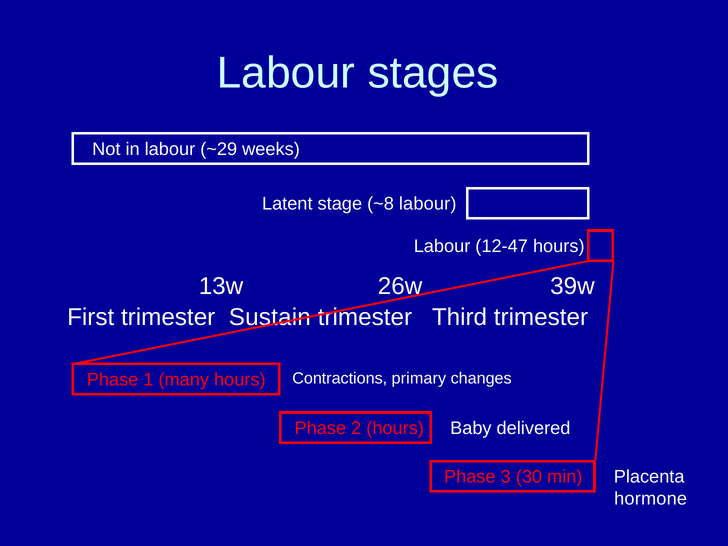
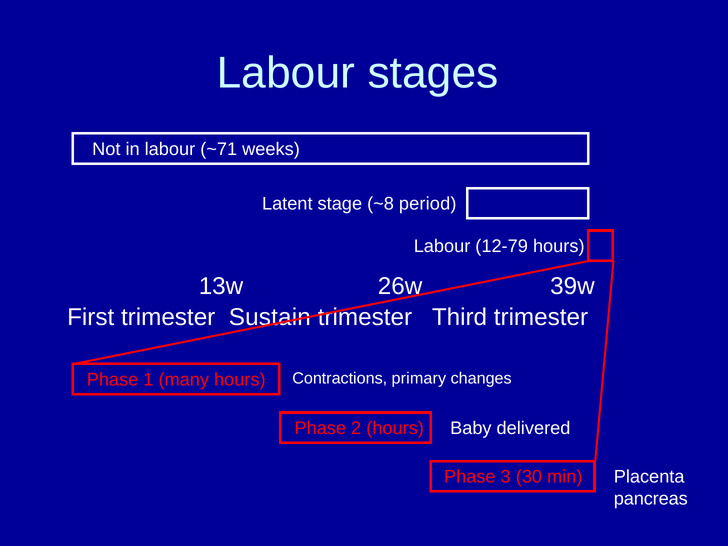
~29: ~29 -> ~71
~8 labour: labour -> period
12-47: 12-47 -> 12-79
hormone: hormone -> pancreas
